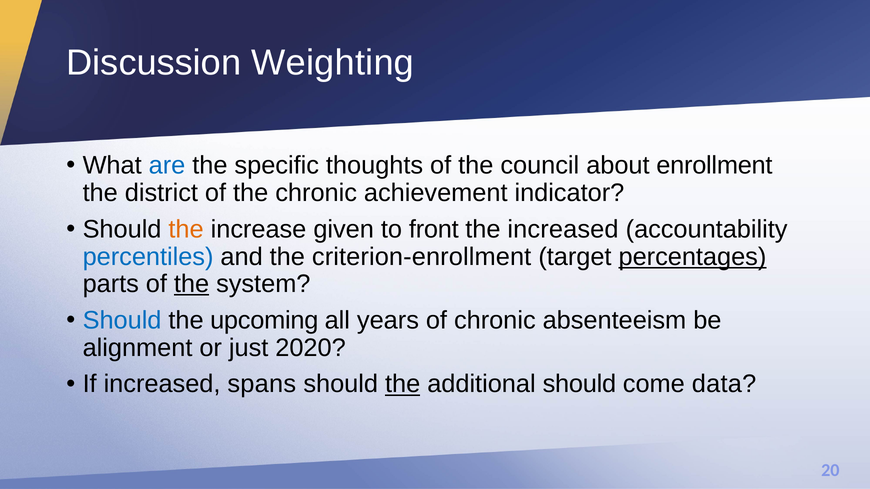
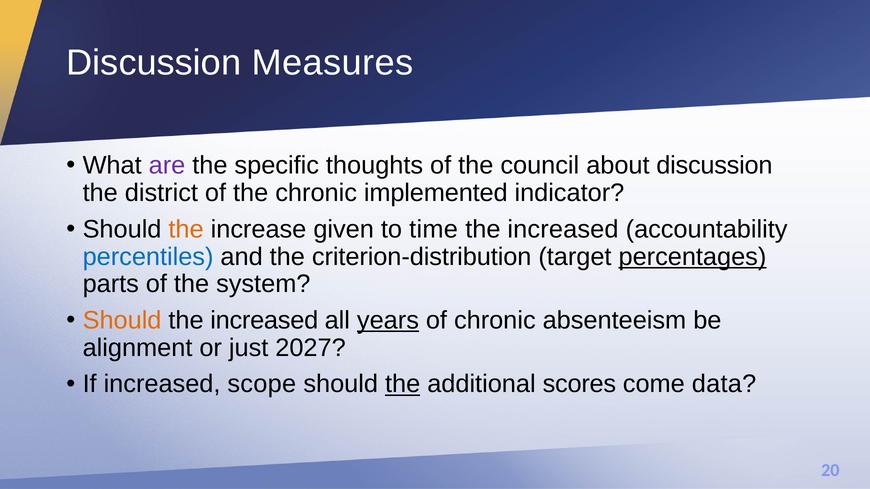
Weighting: Weighting -> Measures
are colour: blue -> purple
about enrollment: enrollment -> discussion
achievement: achievement -> implemented
front: front -> time
criterion-enrollment: criterion-enrollment -> criterion-distribution
the at (192, 284) underline: present -> none
Should at (122, 321) colour: blue -> orange
upcoming at (264, 321): upcoming -> increased
years underline: none -> present
2020: 2020 -> 2027
spans: spans -> scope
additional should: should -> scores
